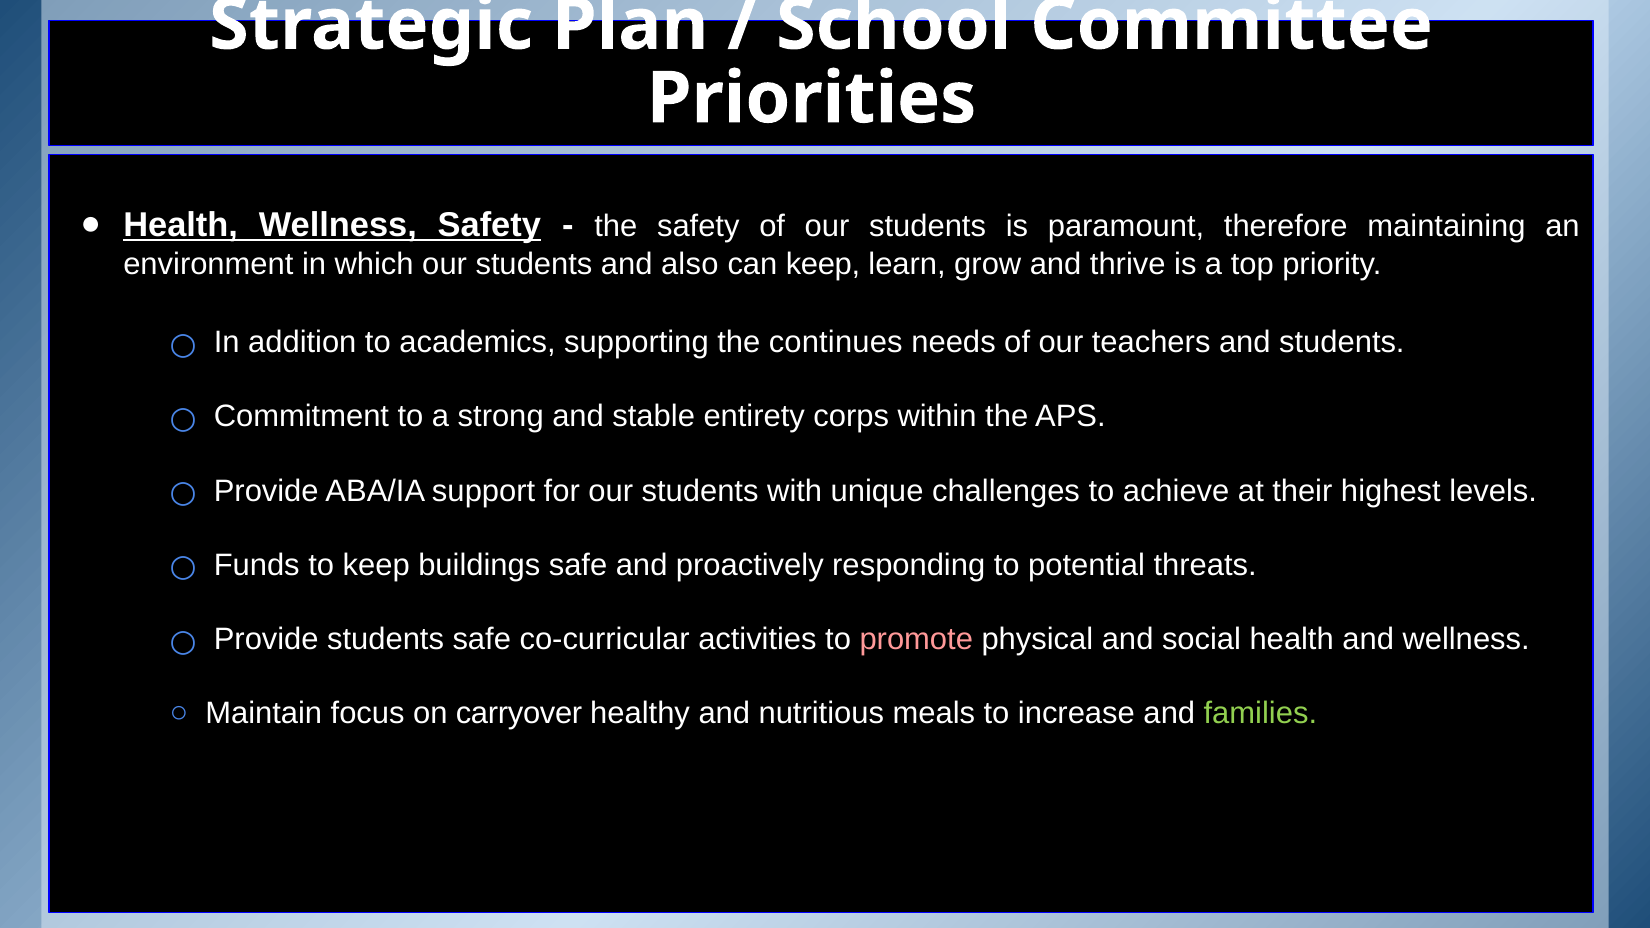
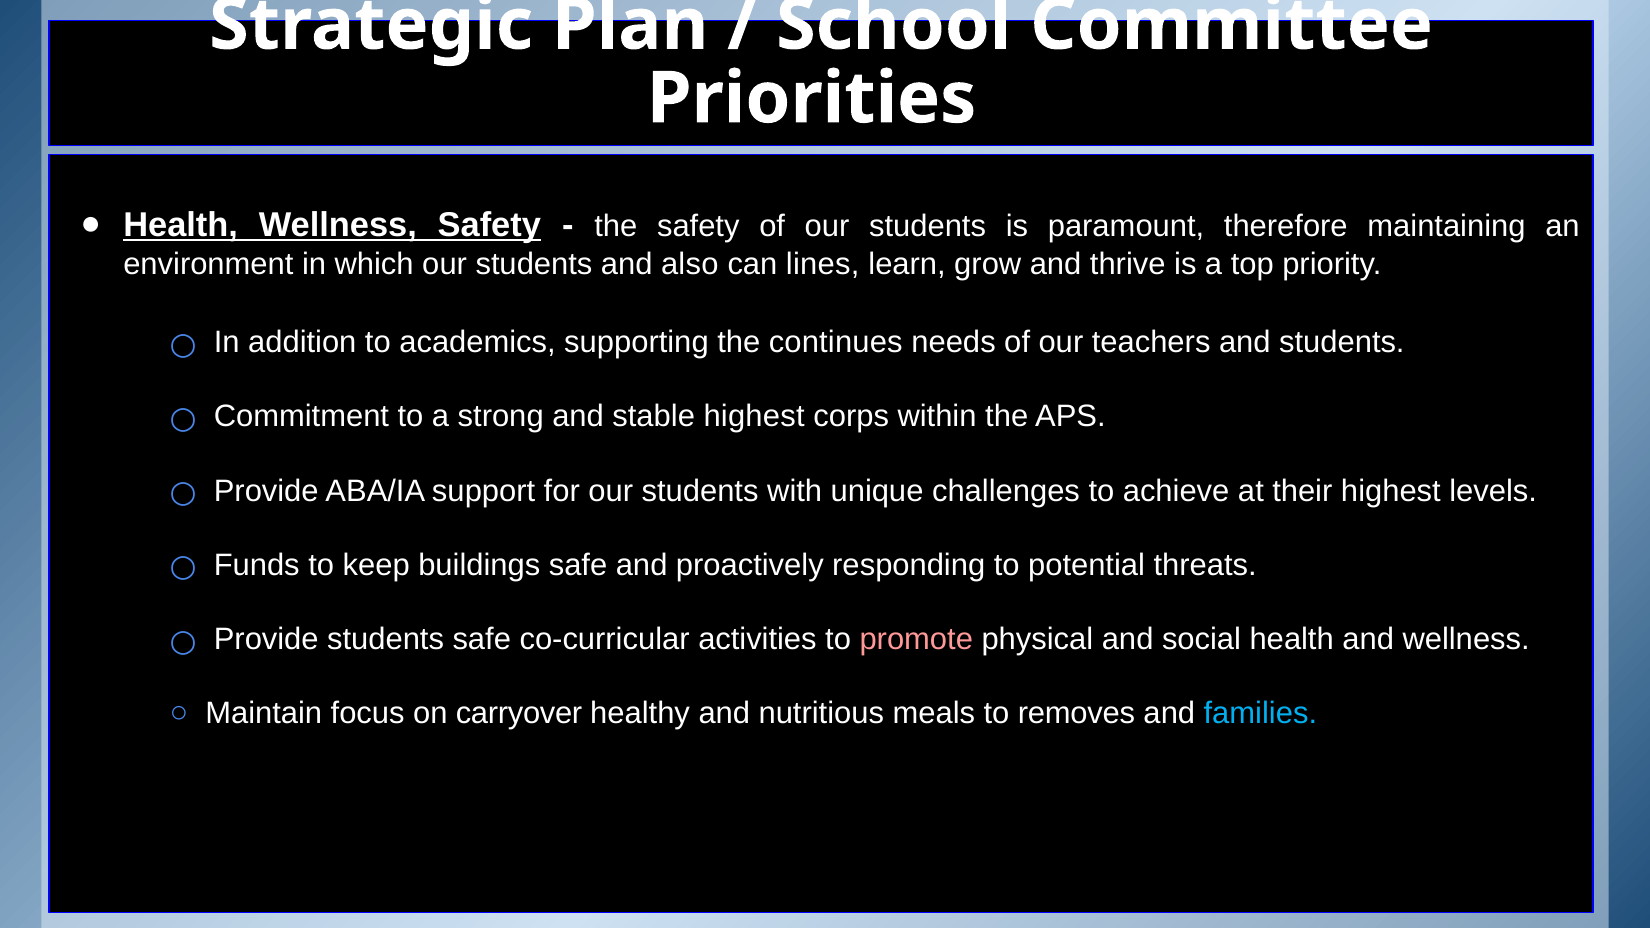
can keep: keep -> lines
stable entirety: entirety -> highest
increase: increase -> removes
families colour: light green -> light blue
